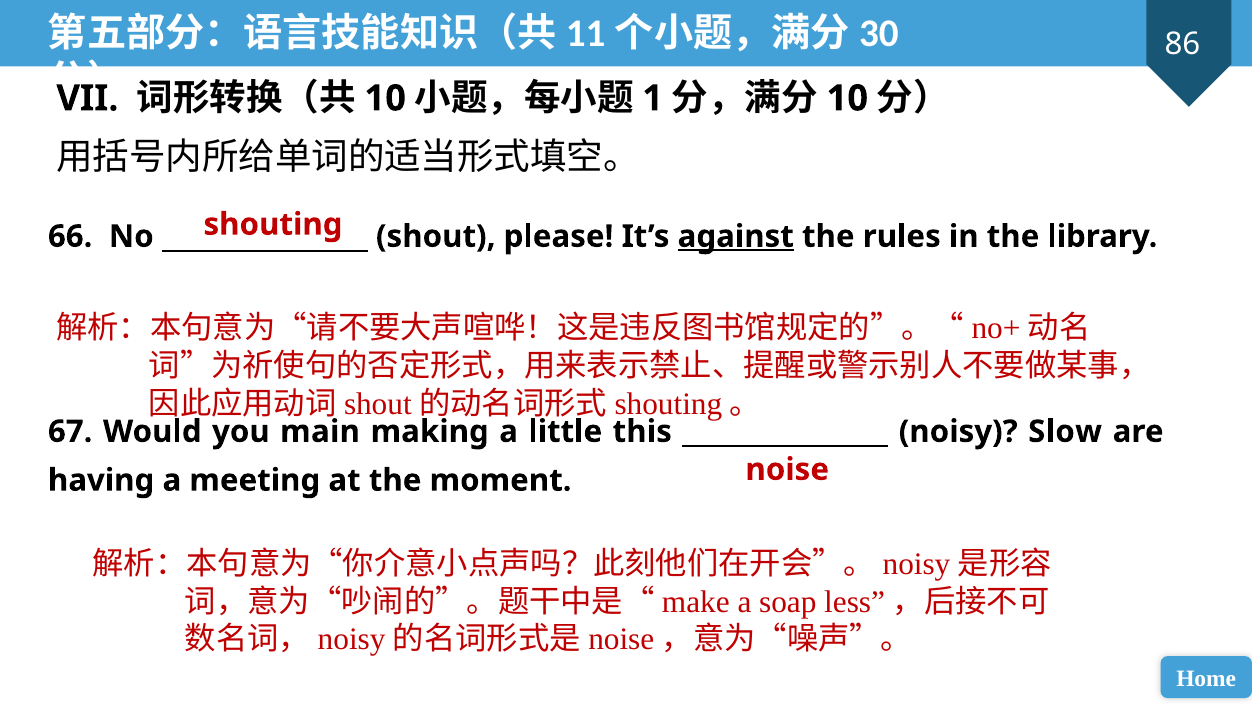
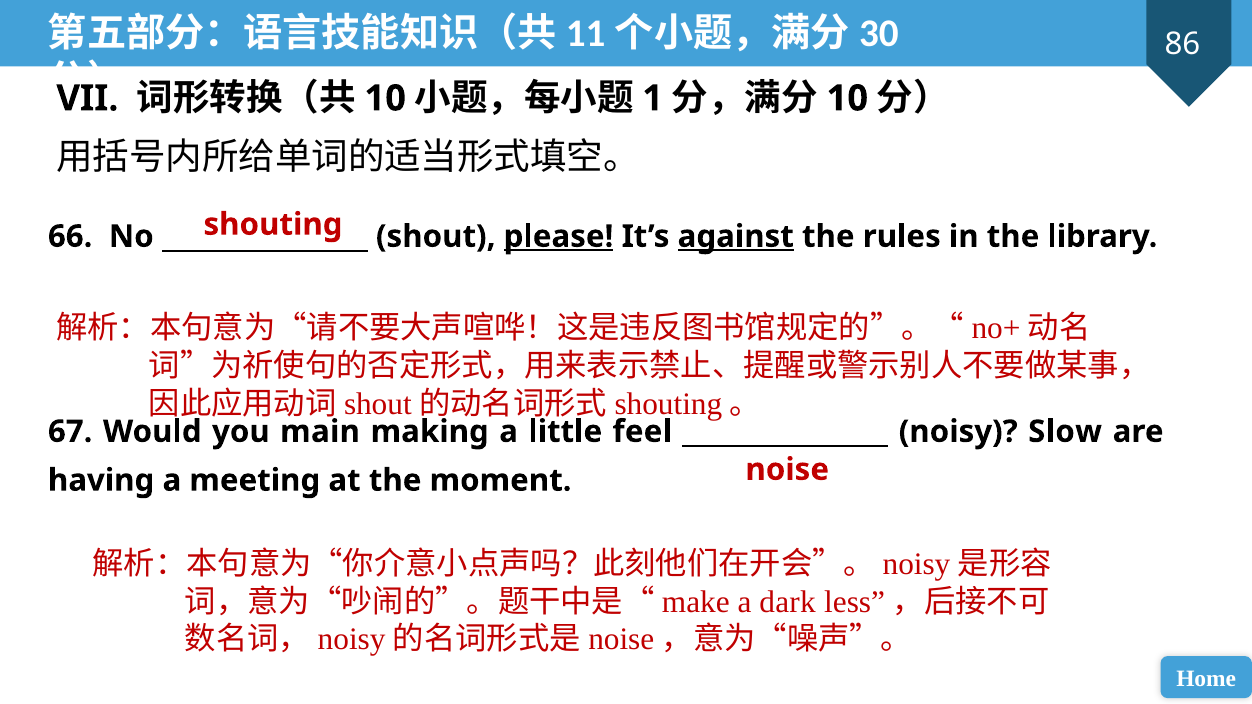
please underline: none -> present
this: this -> feel
soap: soap -> dark
